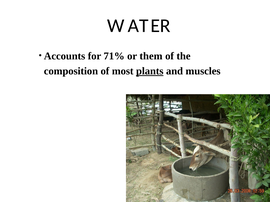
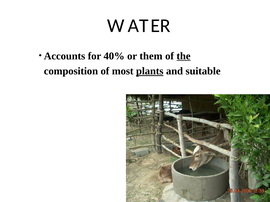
71%: 71% -> 40%
the underline: none -> present
muscles: muscles -> suitable
